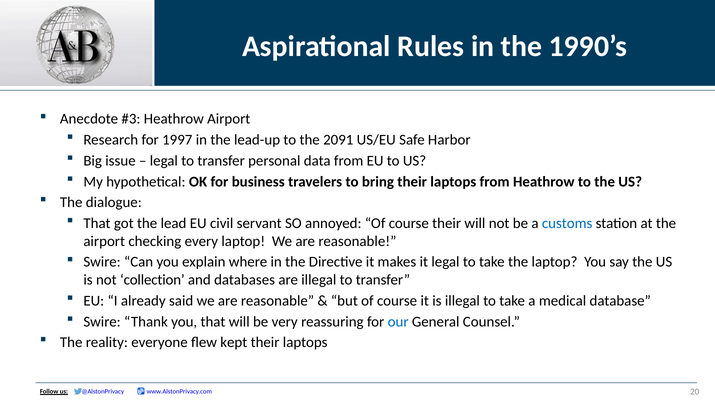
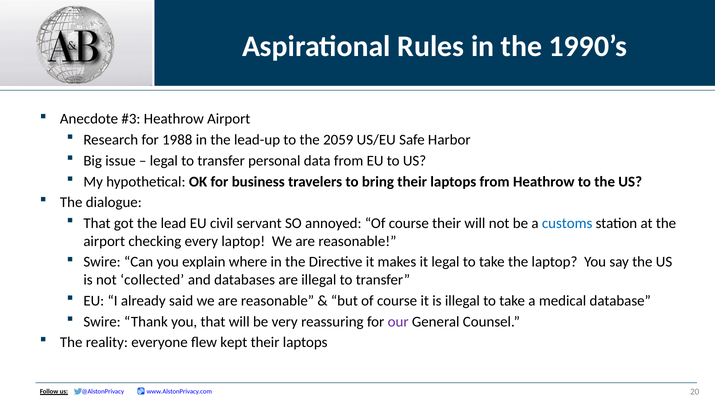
1997: 1997 -> 1988
2091: 2091 -> 2059
collection: collection -> collected
our colour: blue -> purple
